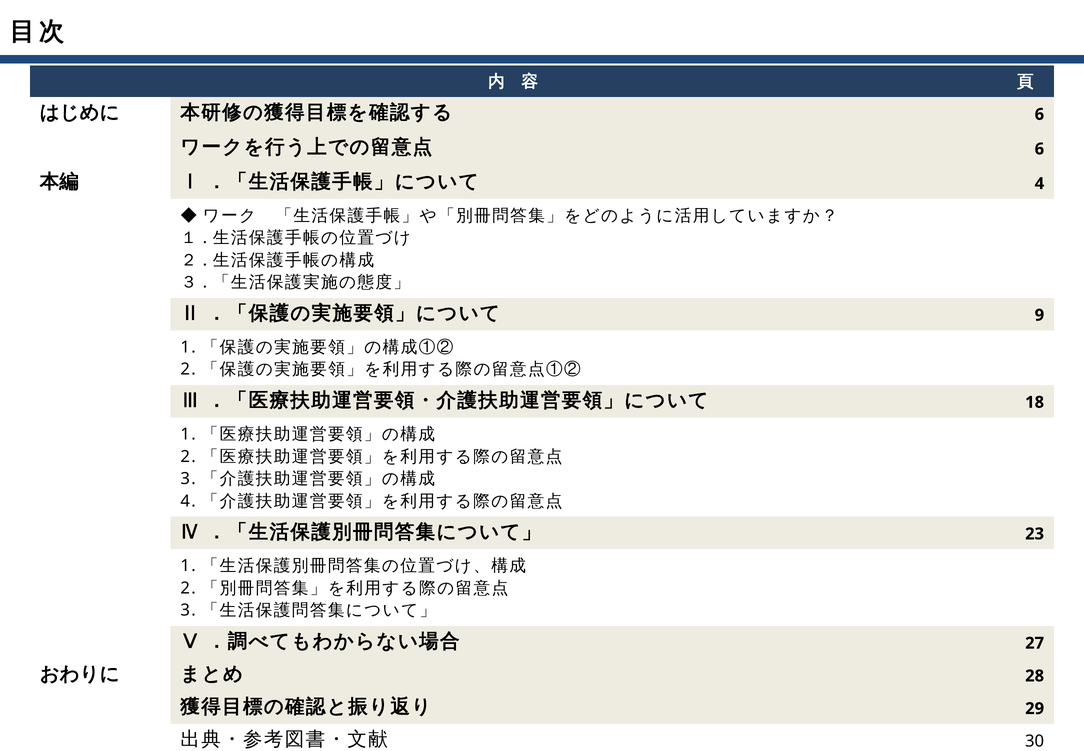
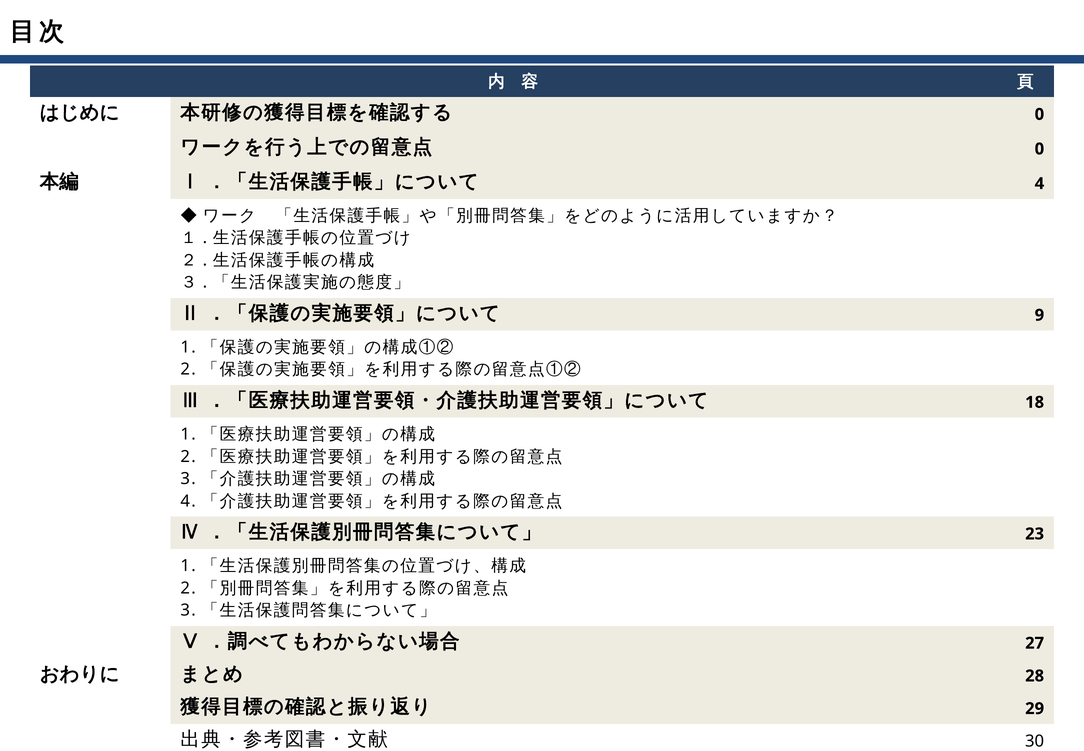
6 at (1039, 114): 6 -> 0
6 at (1039, 149): 6 -> 0
